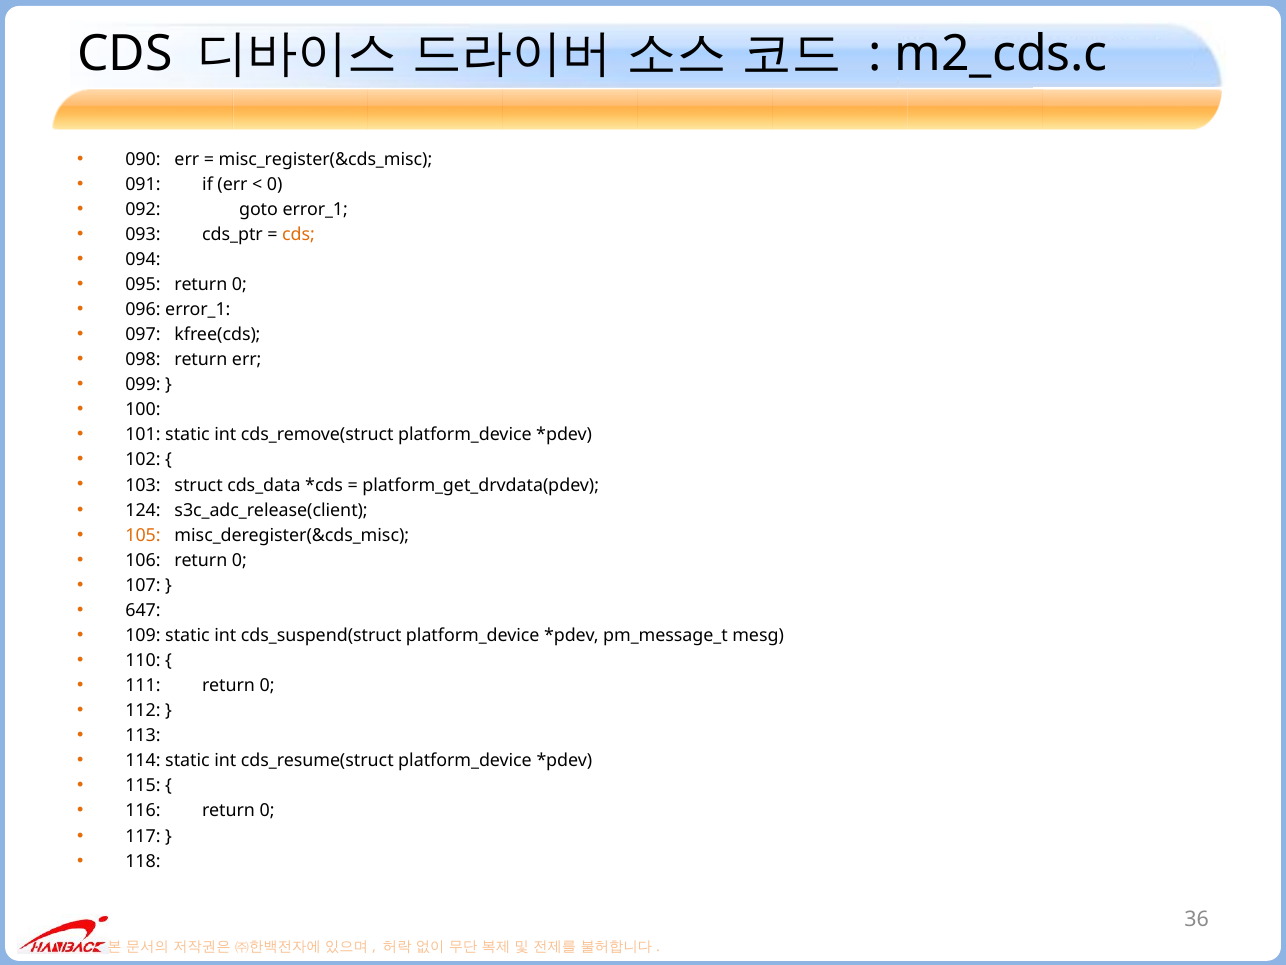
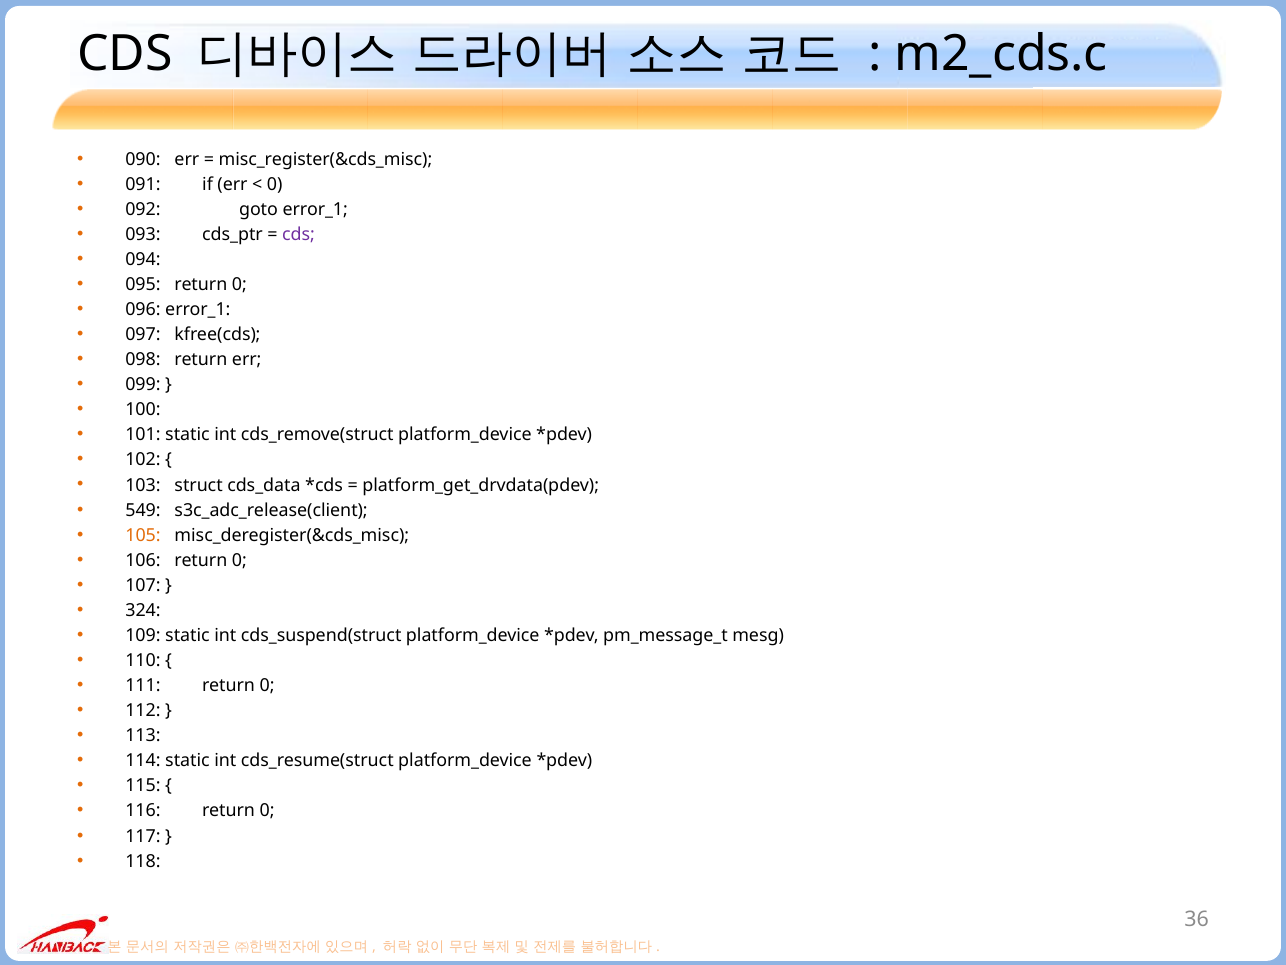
cds at (299, 234) colour: orange -> purple
124: 124 -> 549
647: 647 -> 324
